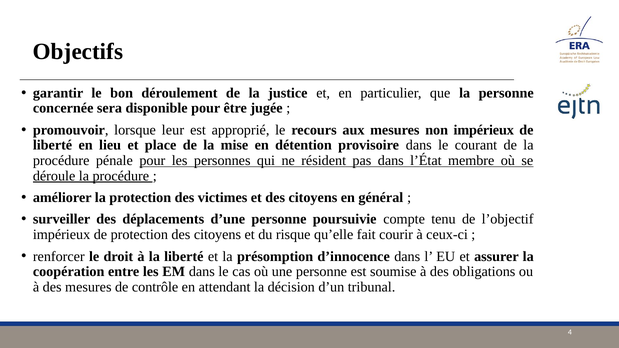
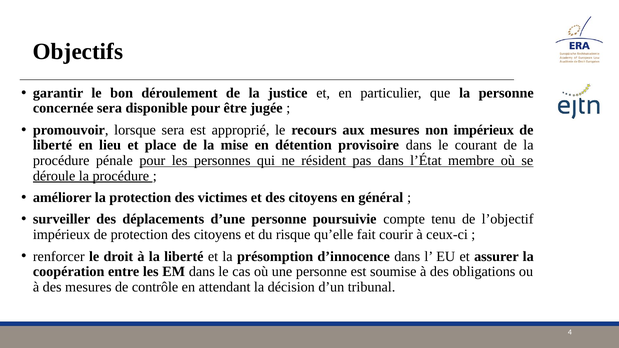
lorsque leur: leur -> sera
